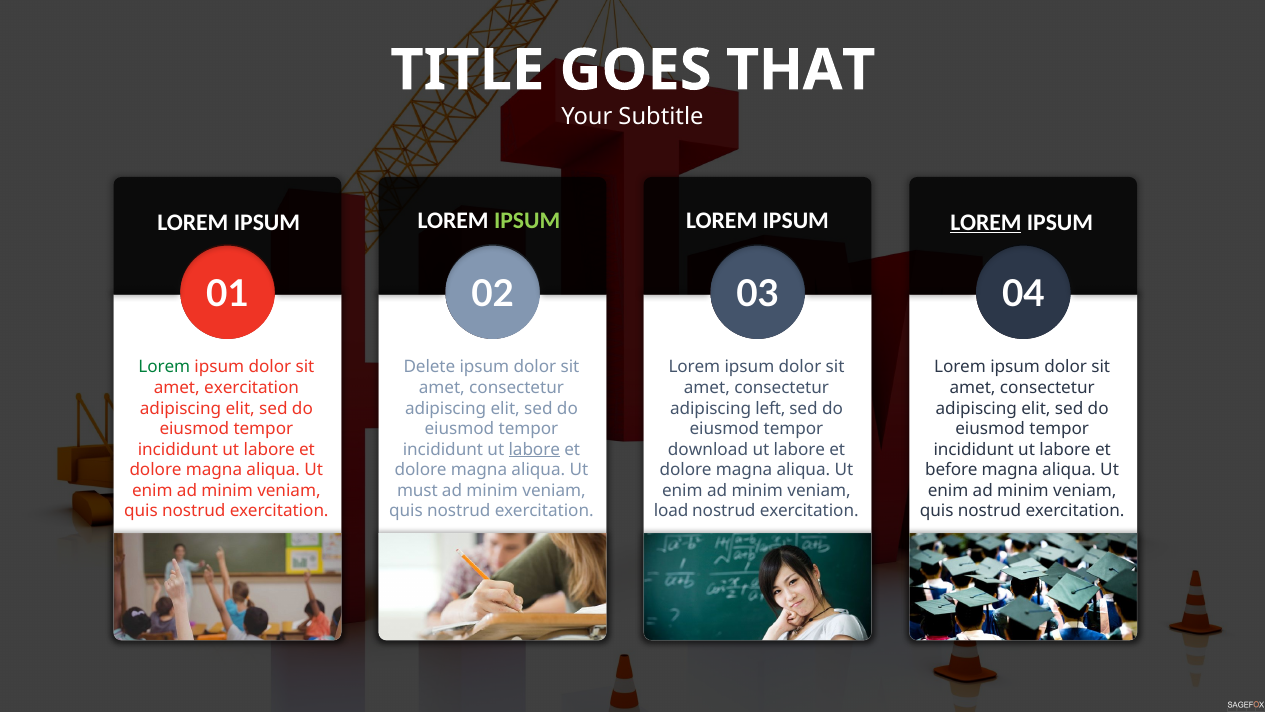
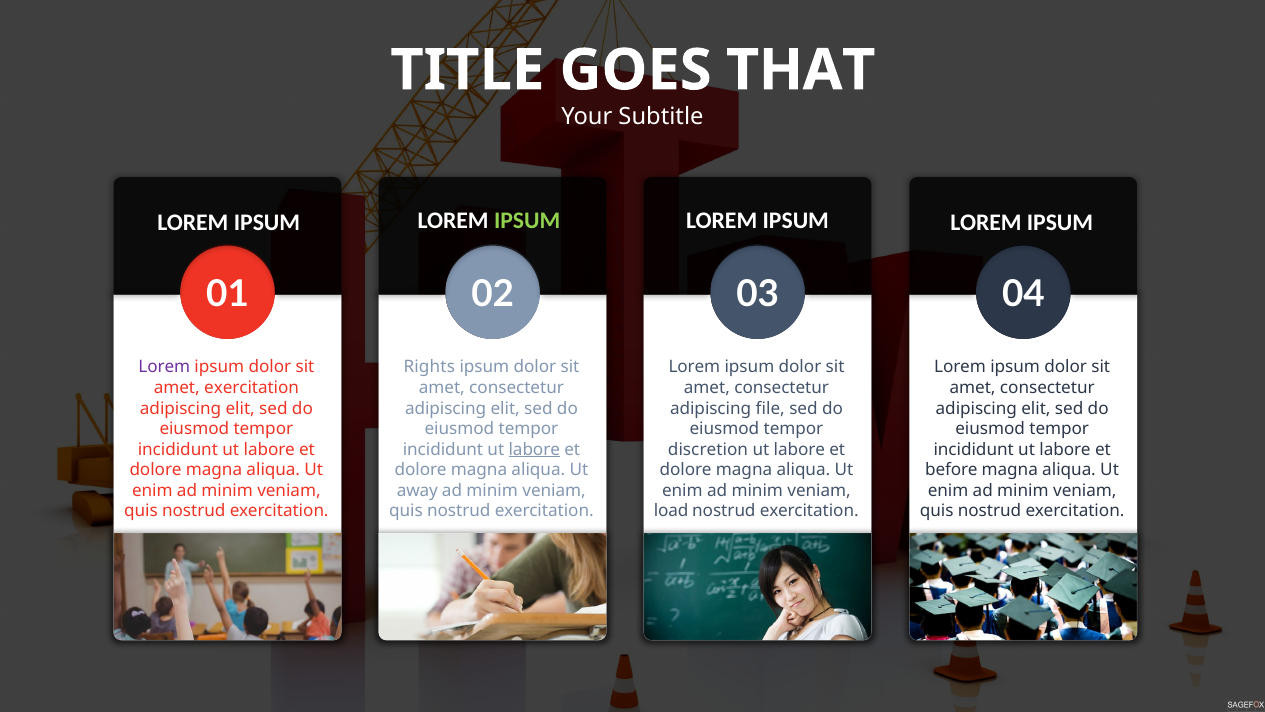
LOREM at (986, 222) underline: present -> none
Lorem at (164, 367) colour: green -> purple
Delete: Delete -> Rights
left: left -> file
download: download -> discretion
must: must -> away
